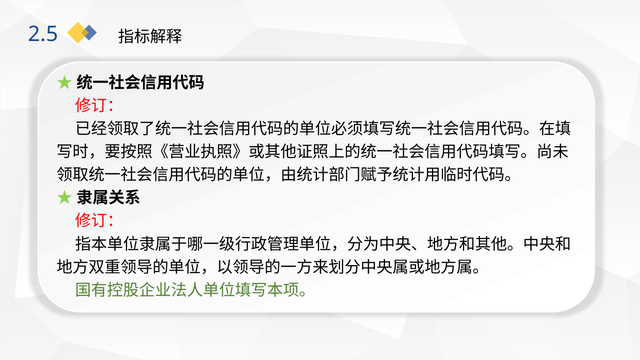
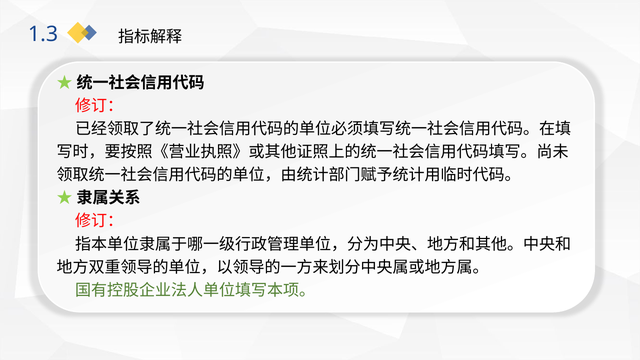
2.5: 2.5 -> 1.3
